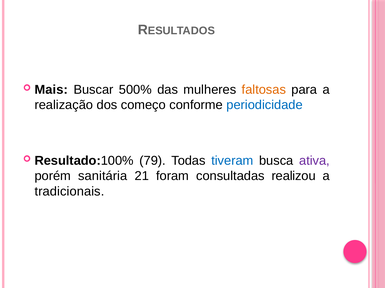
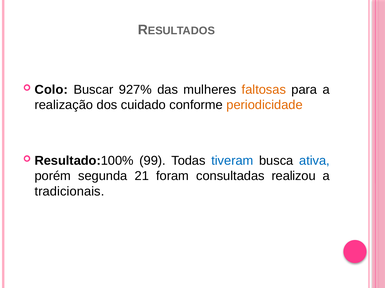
Mais: Mais -> Colo
500%: 500% -> 927%
começo: começo -> cuidado
periodicidade colour: blue -> orange
79: 79 -> 99
ativa colour: purple -> blue
sanitária: sanitária -> segunda
